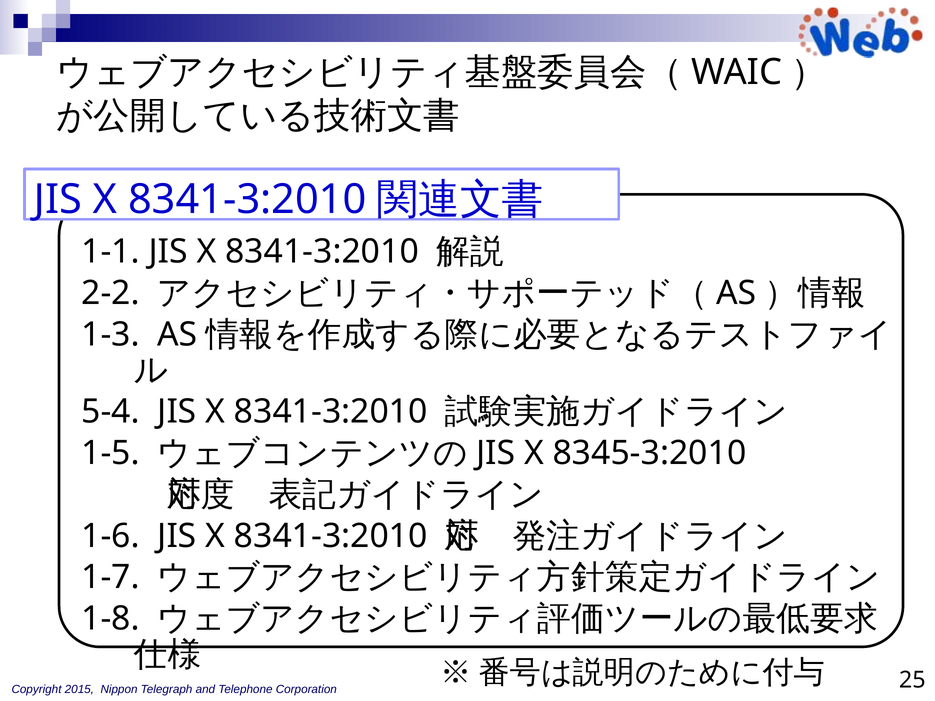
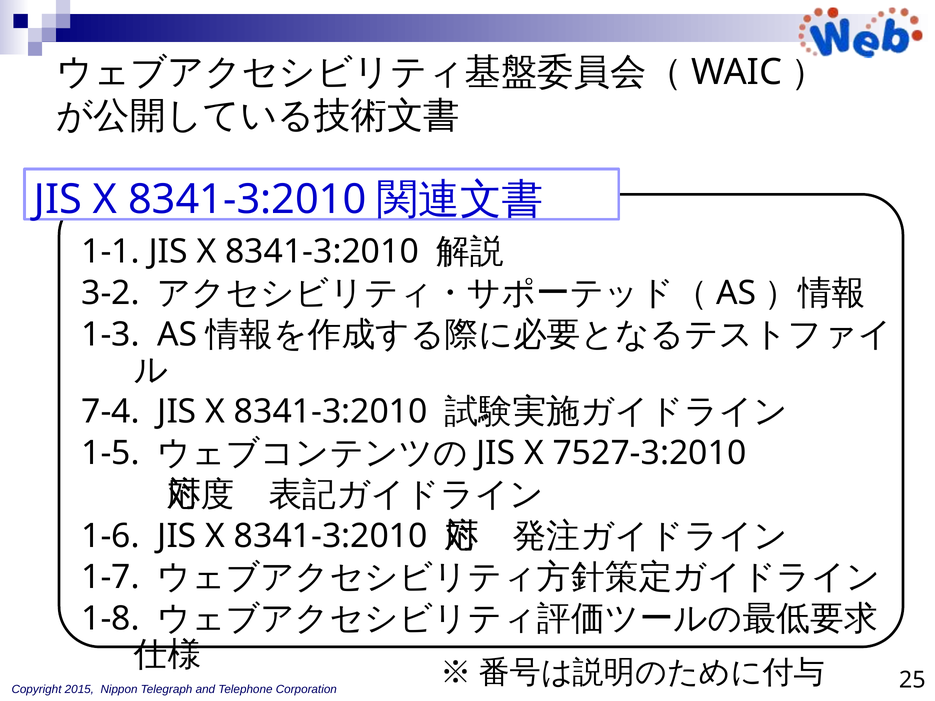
2-2: 2-2 -> 3-2
5-4: 5-4 -> 7-4
8345-3:2010: 8345-3:2010 -> 7527-3:2010
